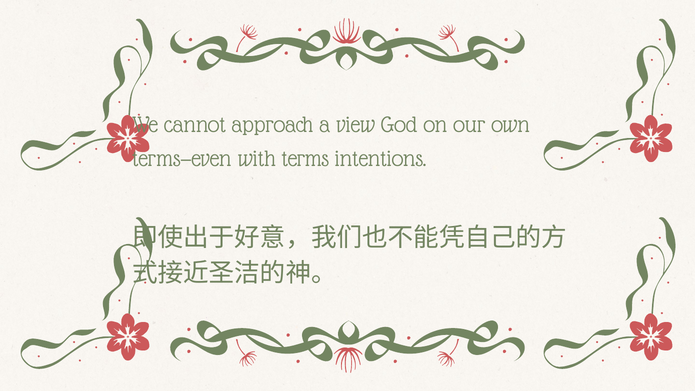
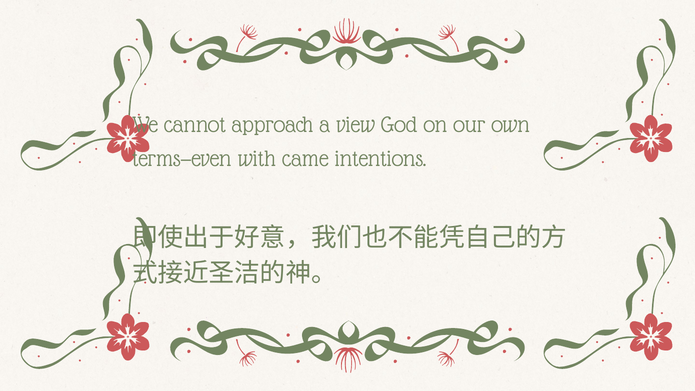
terms: terms -> came
